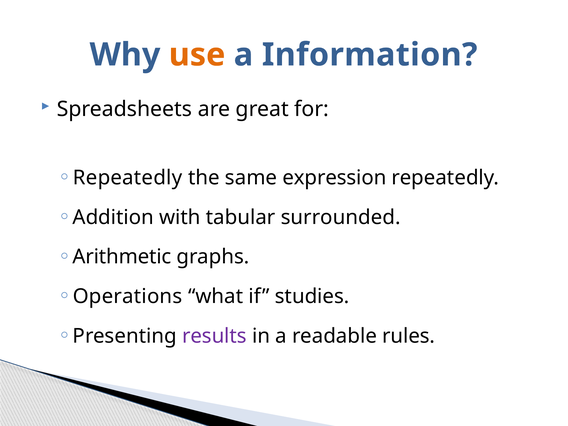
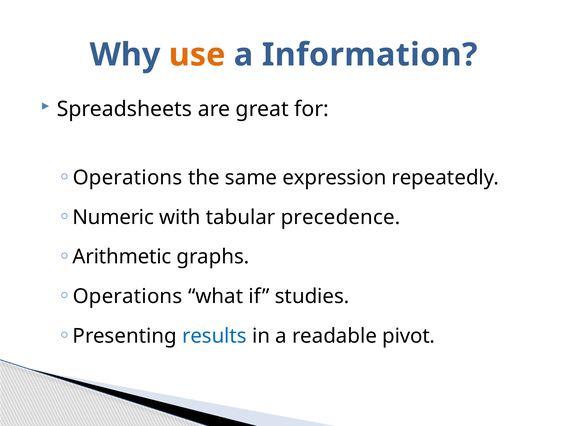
Repeatedly at (128, 178): Repeatedly -> Operations
Addition: Addition -> Numeric
surrounded: surrounded -> precedence
results colour: purple -> blue
rules: rules -> pivot
